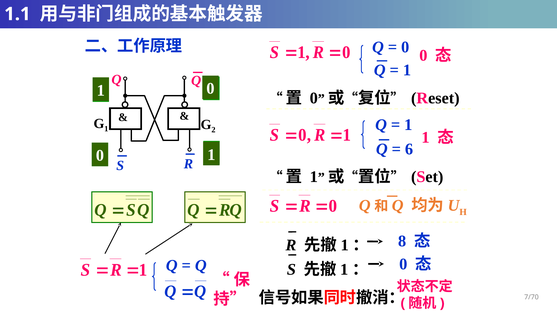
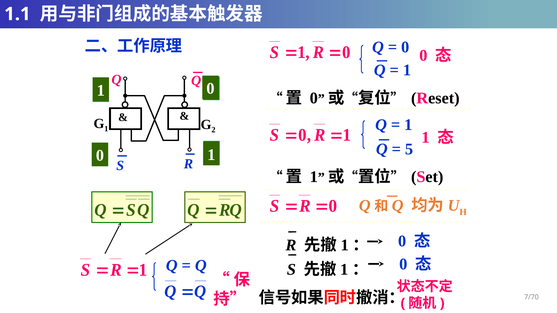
6: 6 -> 5
8 at (402, 241): 8 -> 0
